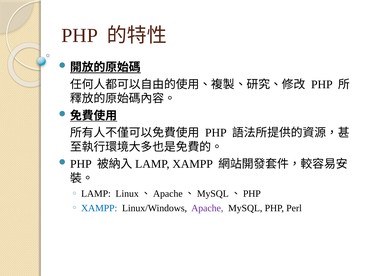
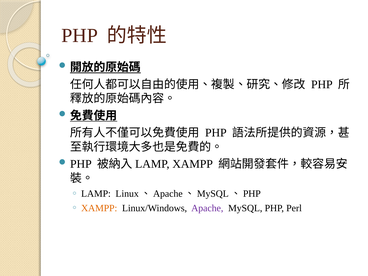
XAMPP at (99, 208) colour: blue -> orange
